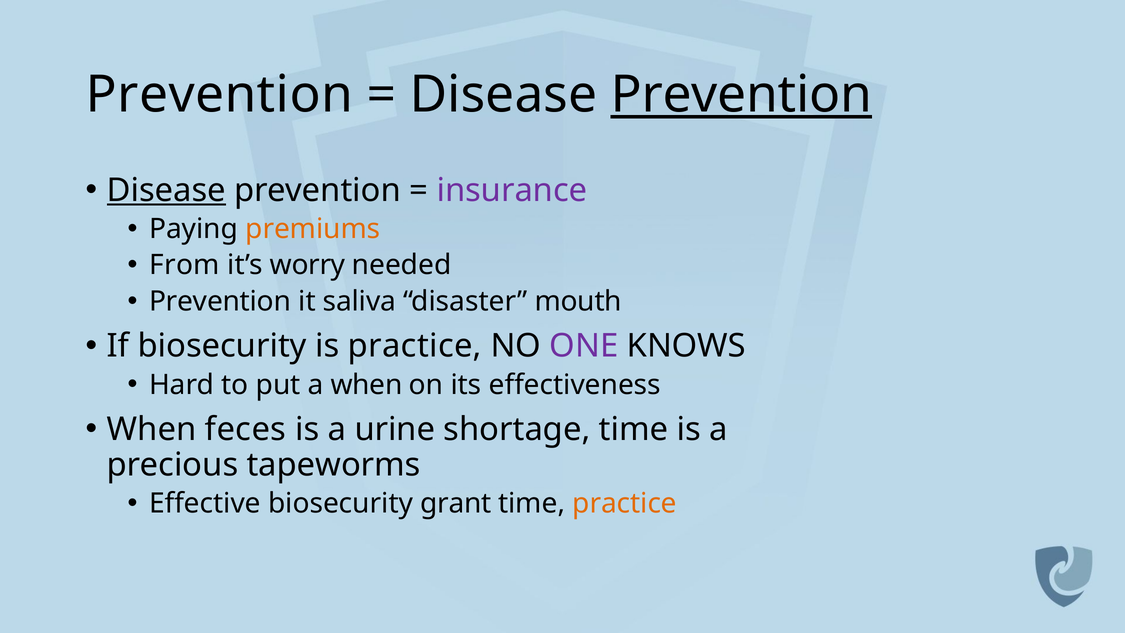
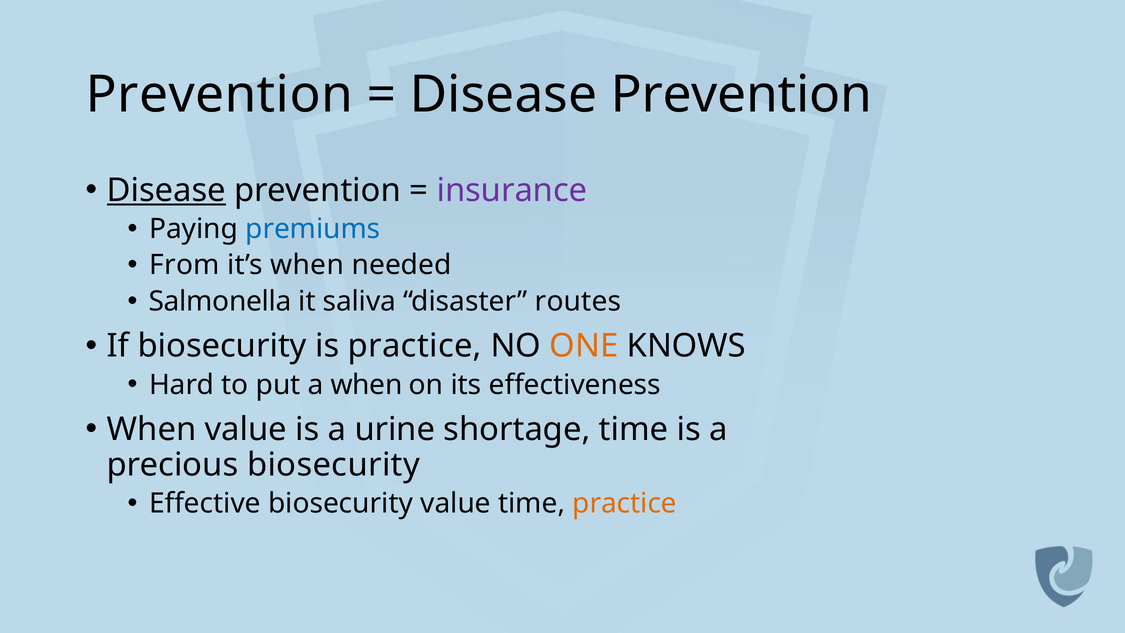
Prevention at (741, 95) underline: present -> none
premiums colour: orange -> blue
it’s worry: worry -> when
Prevention at (220, 301): Prevention -> Salmonella
mouth: mouth -> routes
ONE colour: purple -> orange
When feces: feces -> value
precious tapeworms: tapeworms -> biosecurity
biosecurity grant: grant -> value
